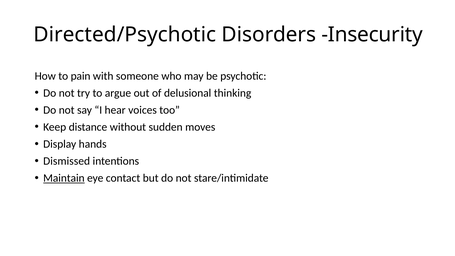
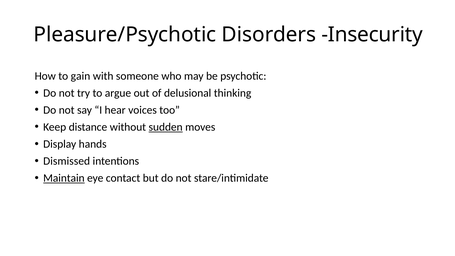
Directed/Psychotic: Directed/Psychotic -> Pleasure/Psychotic
pain: pain -> gain
sudden underline: none -> present
